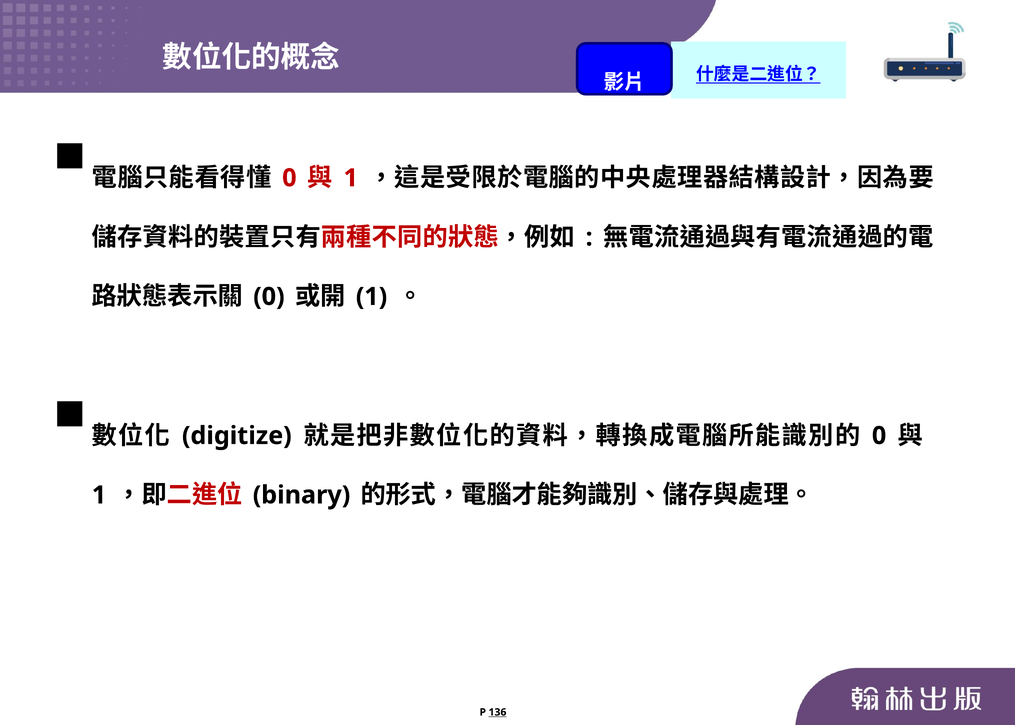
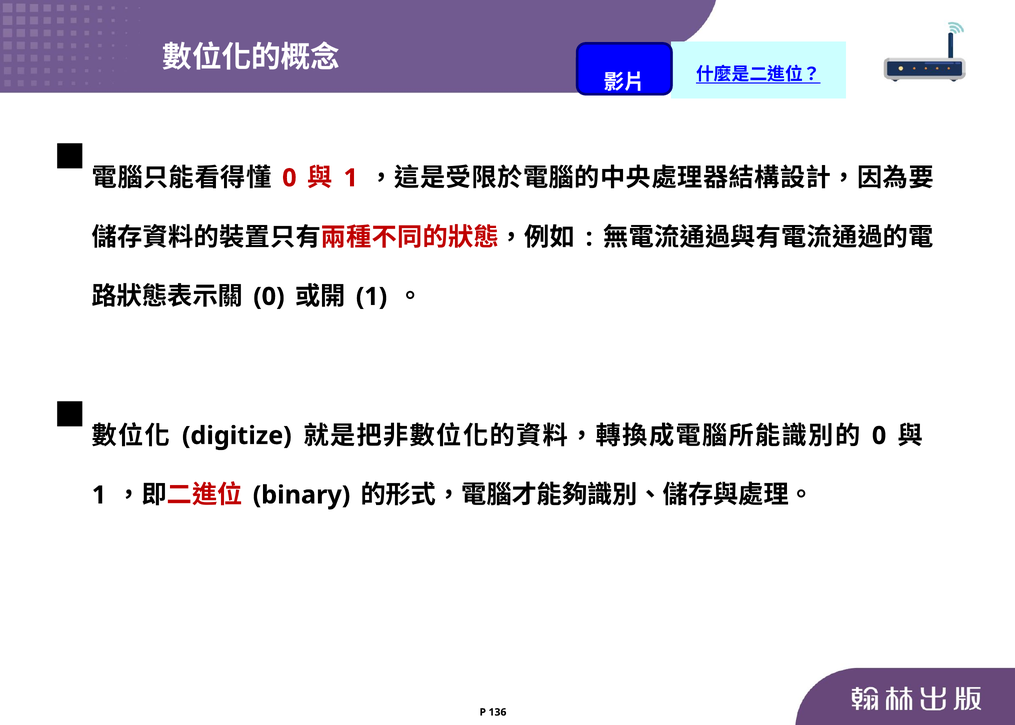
136 underline: present -> none
